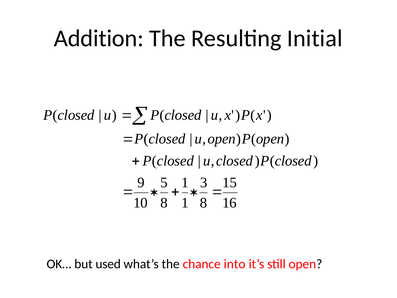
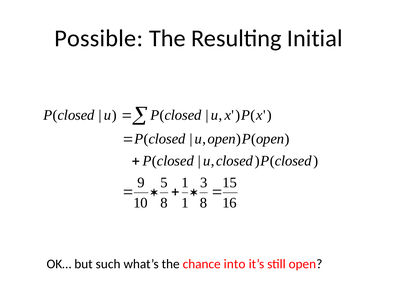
Addition: Addition -> Possible
used: used -> such
